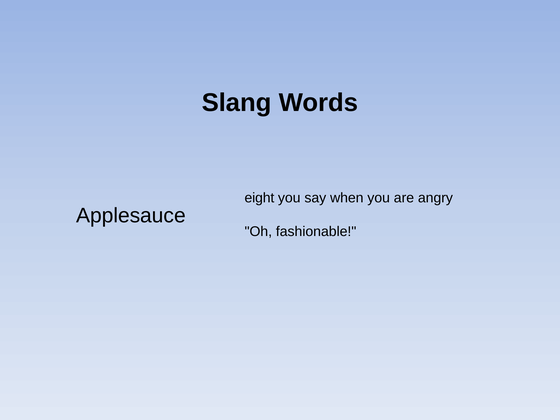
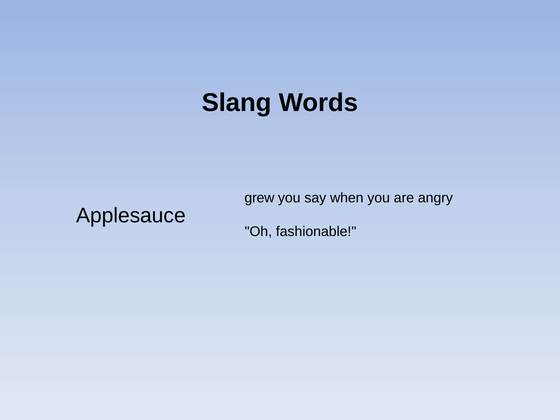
eight: eight -> grew
